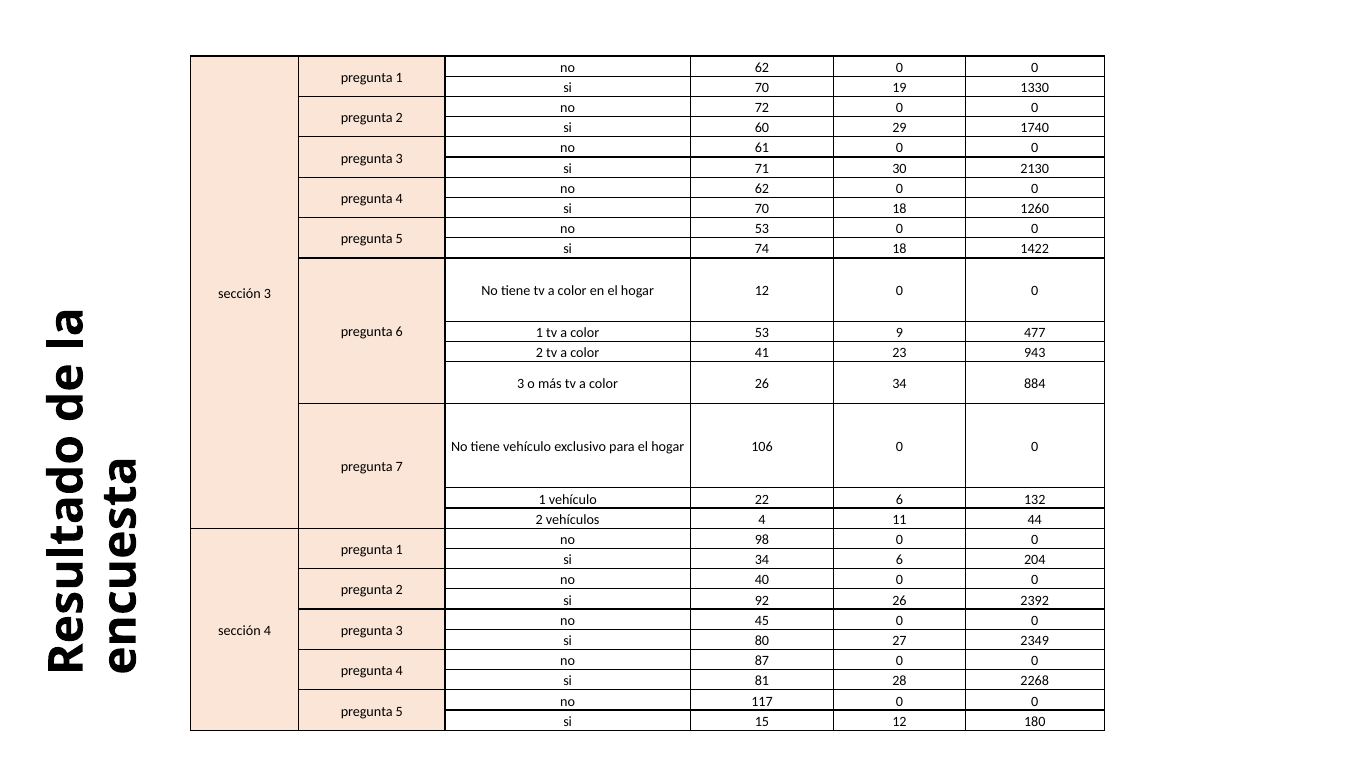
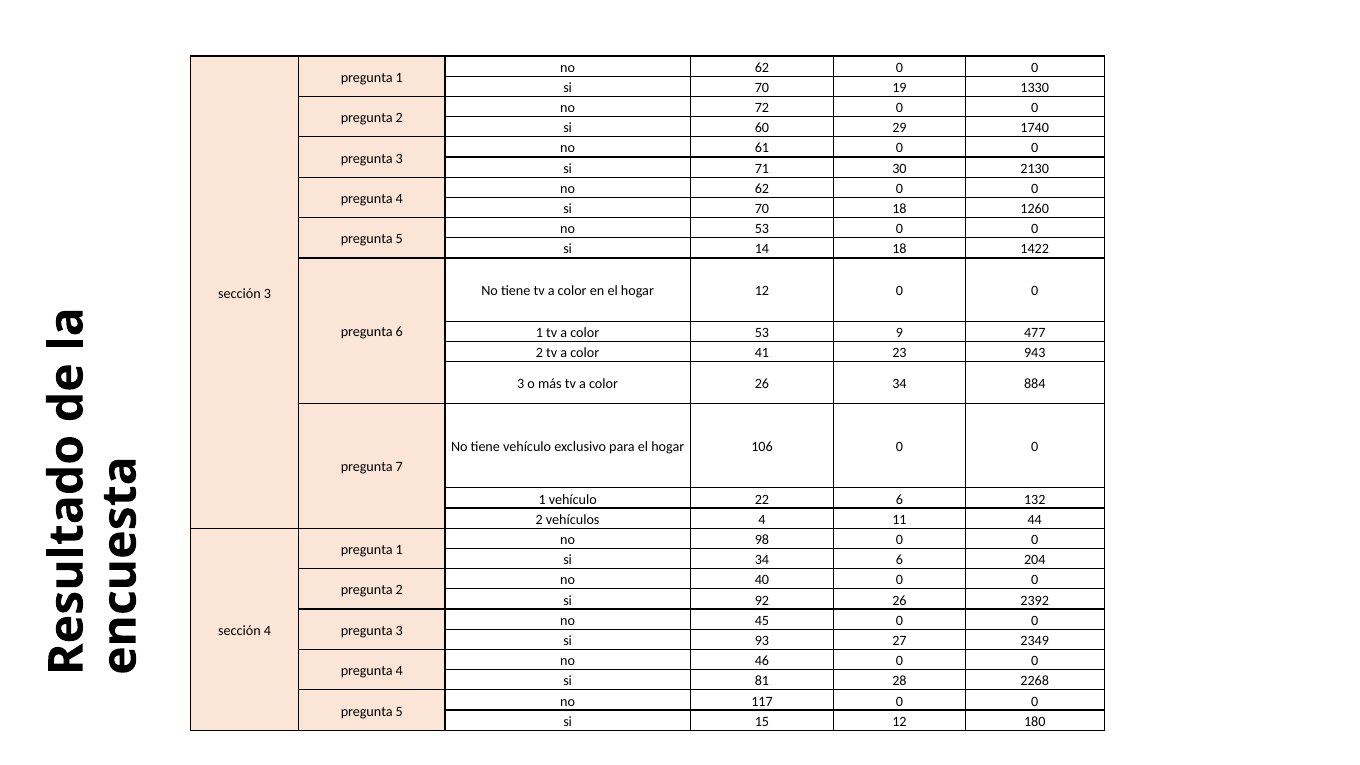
74: 74 -> 14
80: 80 -> 93
87: 87 -> 46
